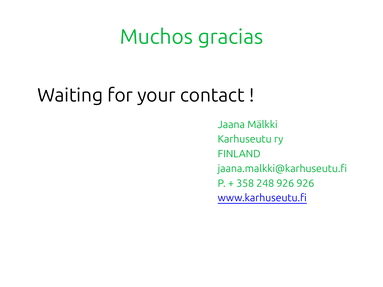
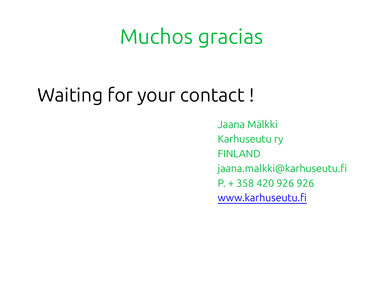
248: 248 -> 420
